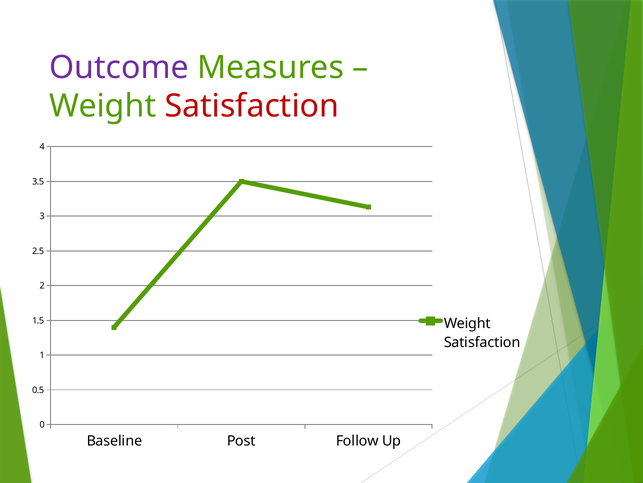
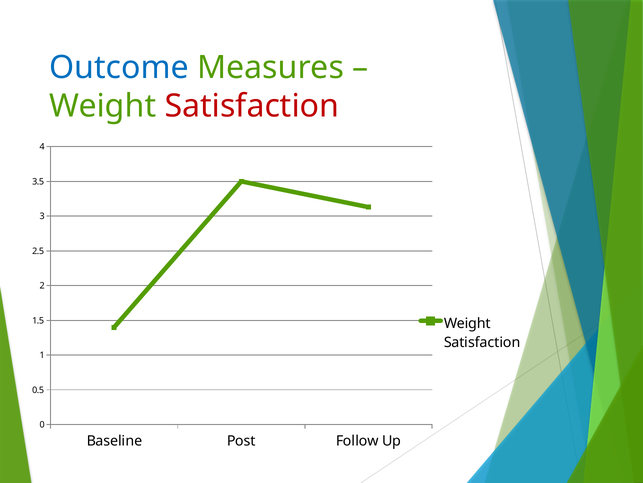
Outcome colour: purple -> blue
